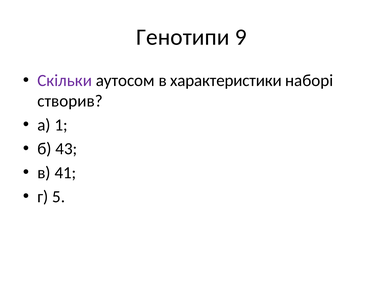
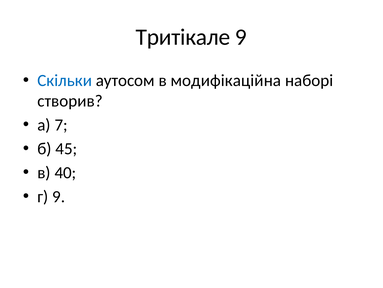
Генотипи: Генотипи -> Тритікале
Скільки colour: purple -> blue
характеристики: характеристики -> модифікаційна
1: 1 -> 7
43: 43 -> 45
41: 41 -> 40
г 5: 5 -> 9
